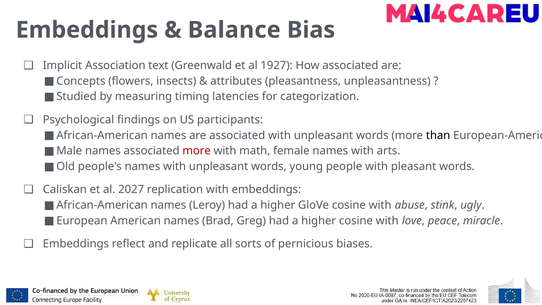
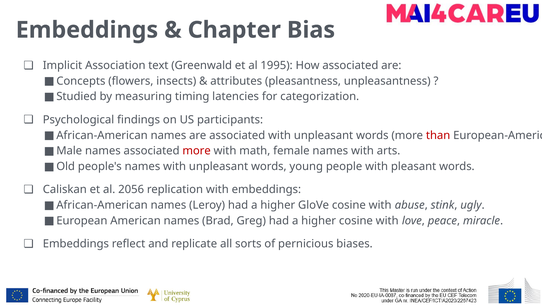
Balance: Balance -> Chapter
1927: 1927 -> 1995
than colour: black -> red
2027: 2027 -> 2056
